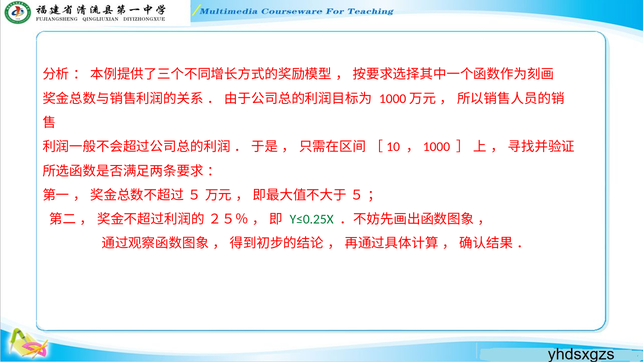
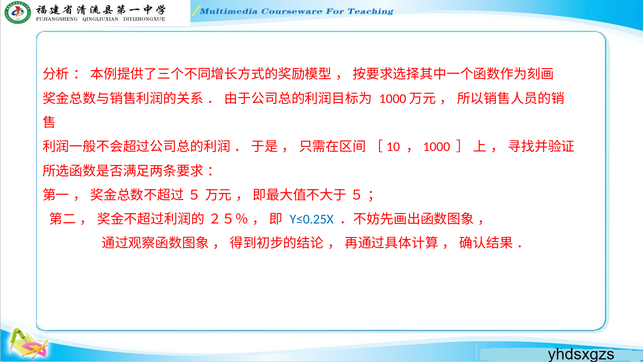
Y≤0.25X colour: green -> blue
